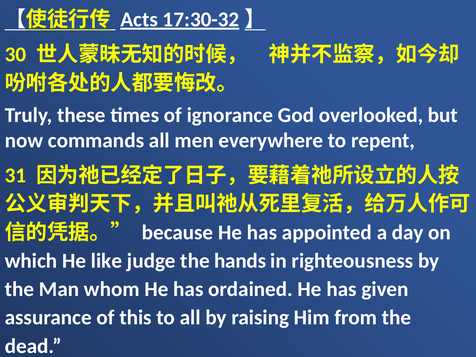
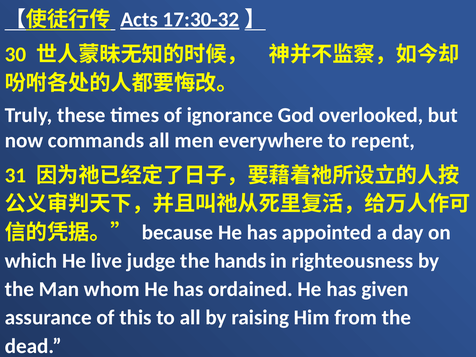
like: like -> live
